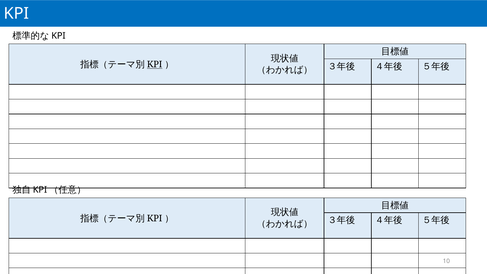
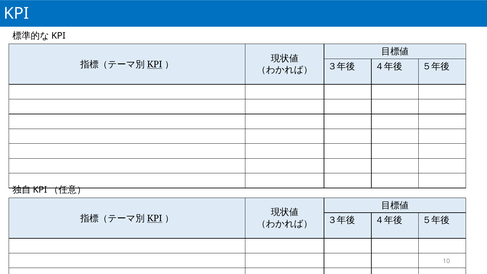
KPI at (155, 219) underline: none -> present
